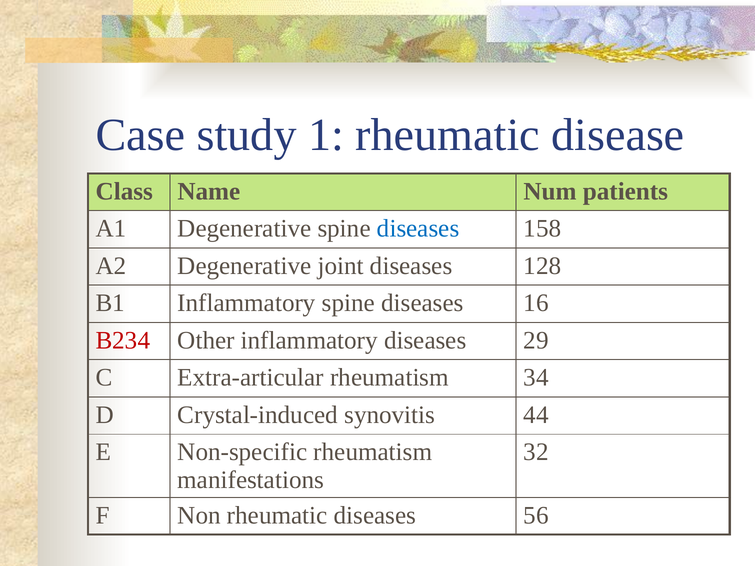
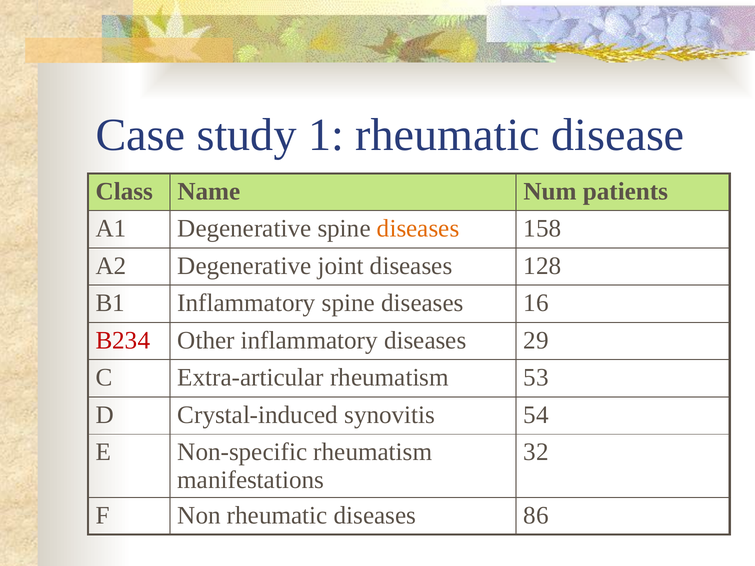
diseases at (418, 229) colour: blue -> orange
34: 34 -> 53
44: 44 -> 54
56: 56 -> 86
